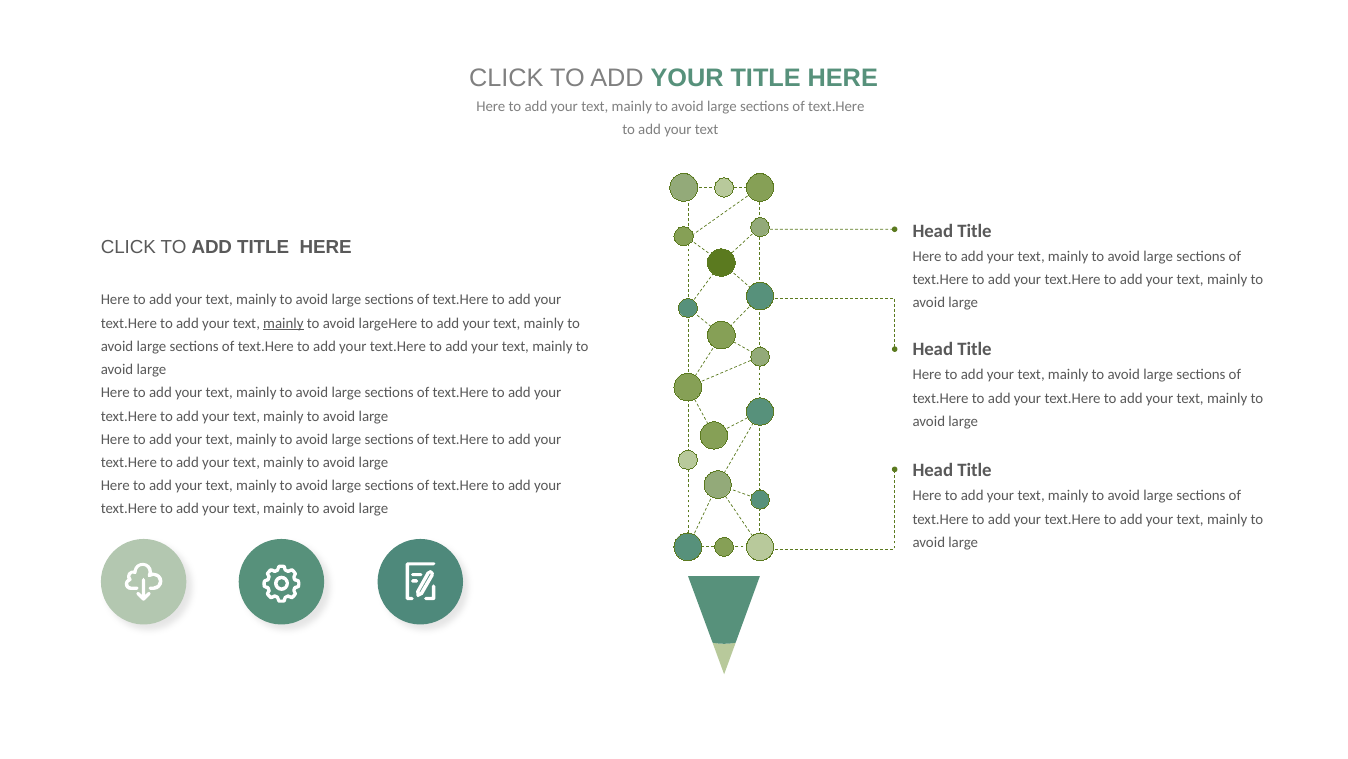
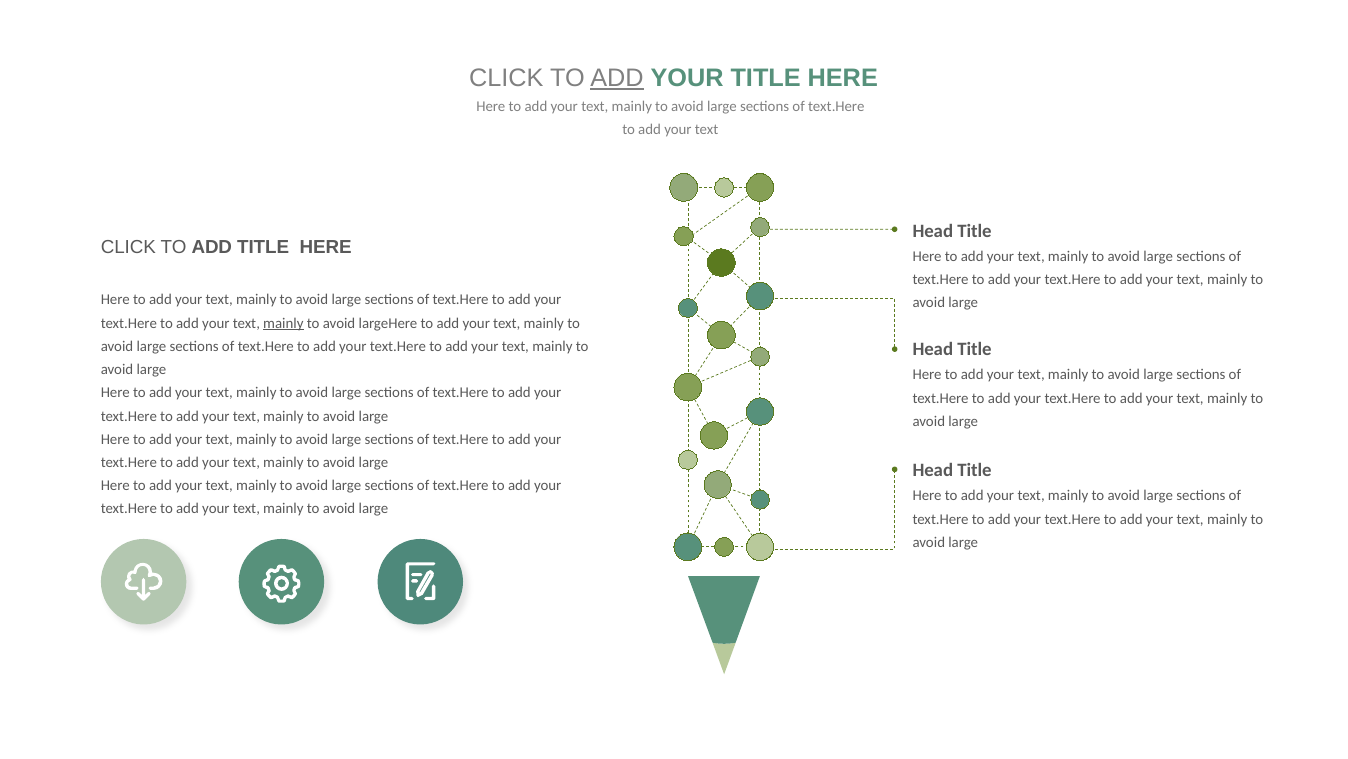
ADD at (617, 78) underline: none -> present
